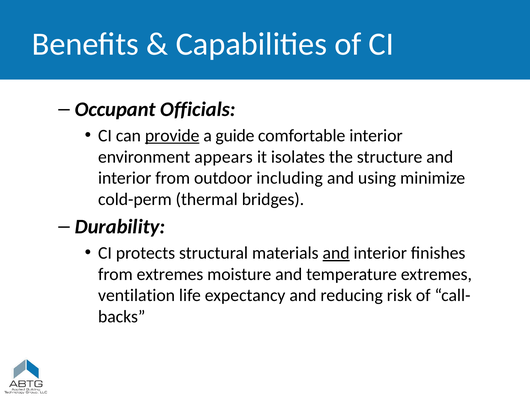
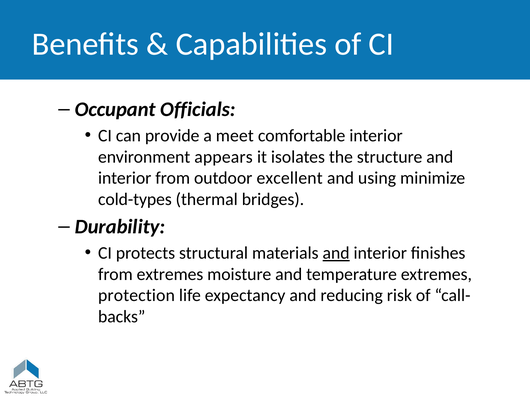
provide underline: present -> none
guide: guide -> meet
including: including -> excellent
cold-perm: cold-perm -> cold-types
ventilation: ventilation -> protection
